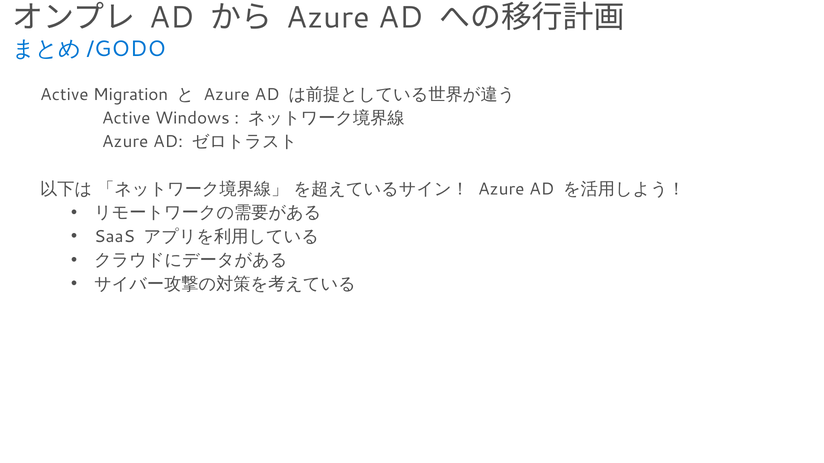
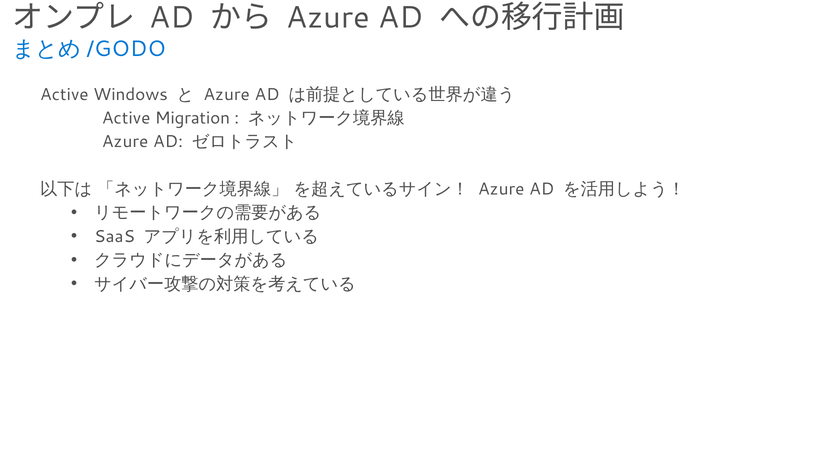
Migration: Migration -> Windows
Windows: Windows -> Migration
